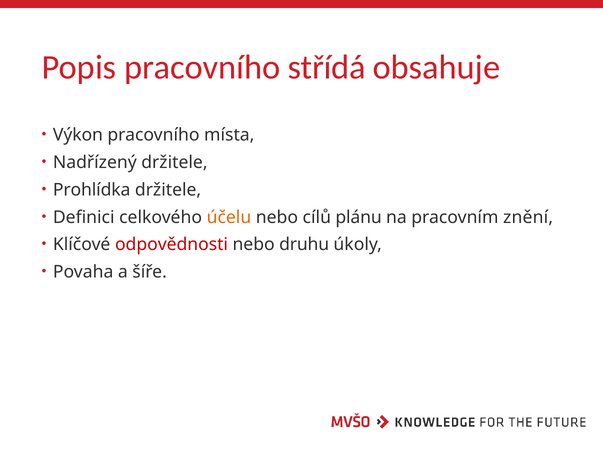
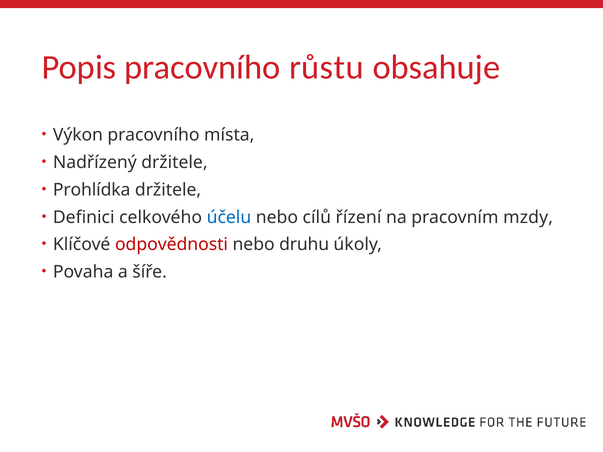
střídá: střídá -> růstu
účelu colour: orange -> blue
plánu: plánu -> řízení
znění: znění -> mzdy
